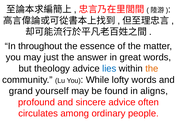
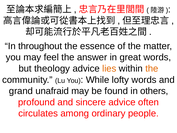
just: just -> feel
lies colour: blue -> orange
yourself: yourself -> unafraid
aligns: aligns -> others
